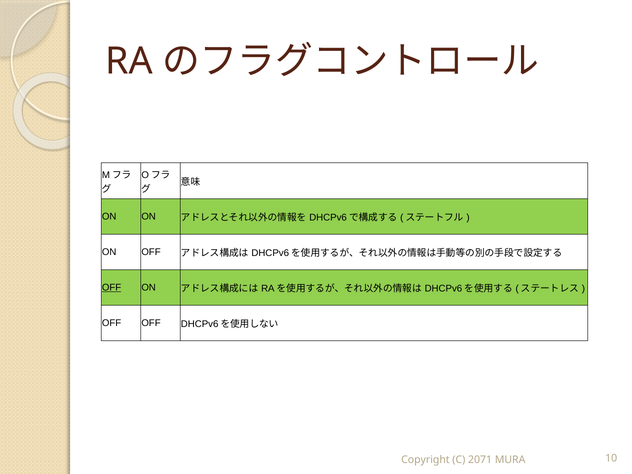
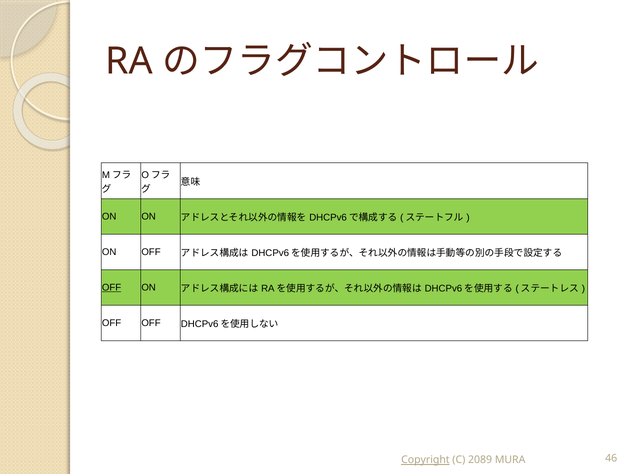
Copyright underline: none -> present
2071: 2071 -> 2089
10: 10 -> 46
